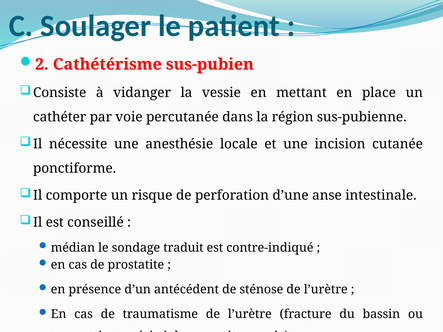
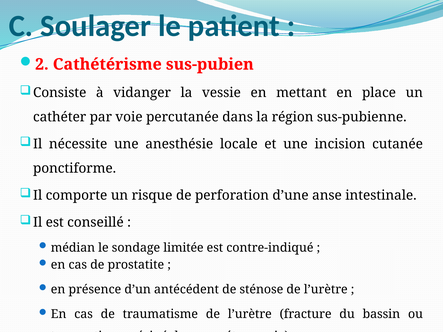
traduit: traduit -> limitée
